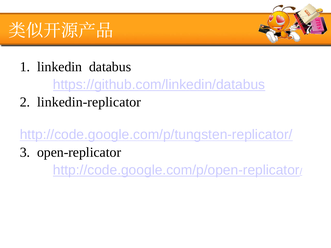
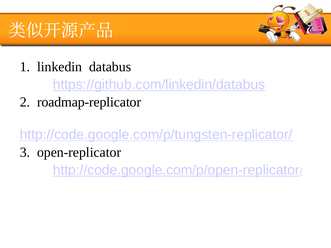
linkedin-replicator: linkedin-replicator -> roadmap-replicator
